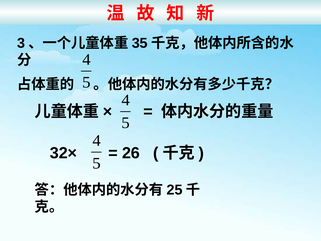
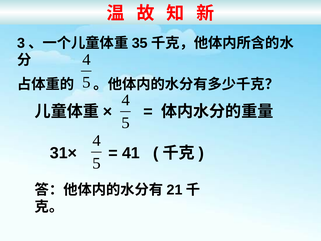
32×: 32× -> 31×
26: 26 -> 41
25: 25 -> 21
